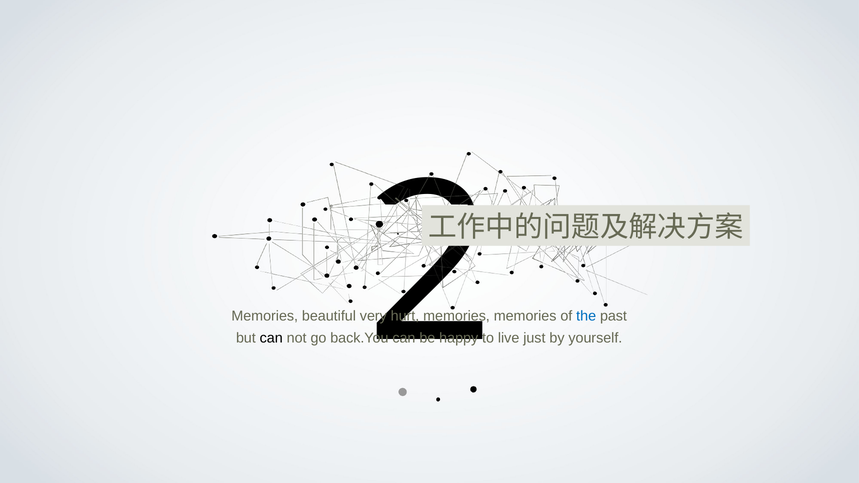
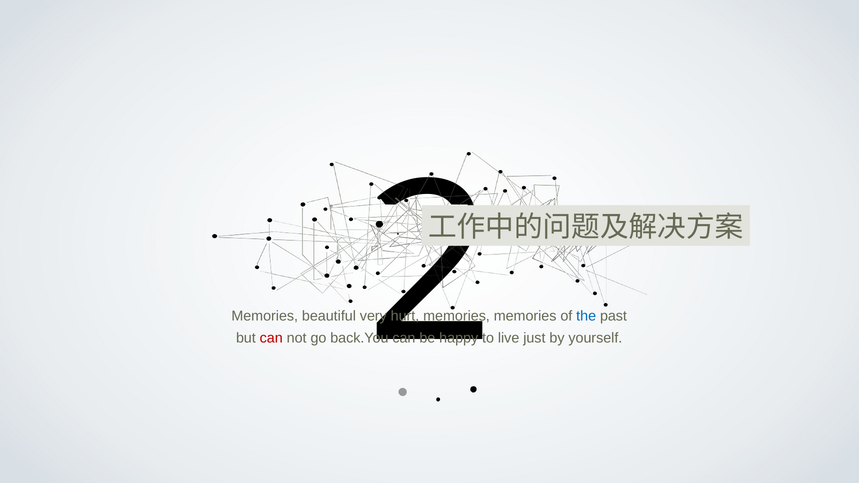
can at (271, 338) colour: black -> red
